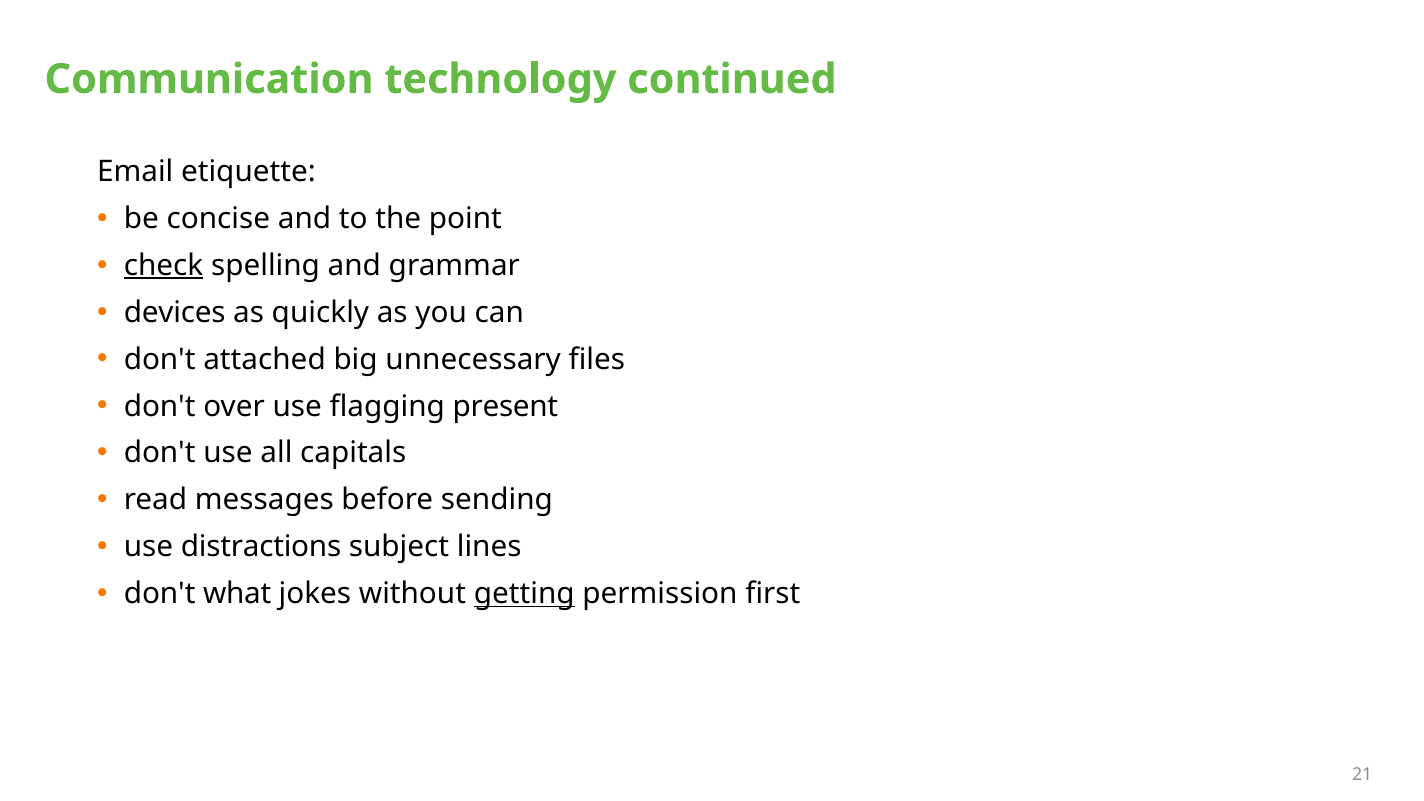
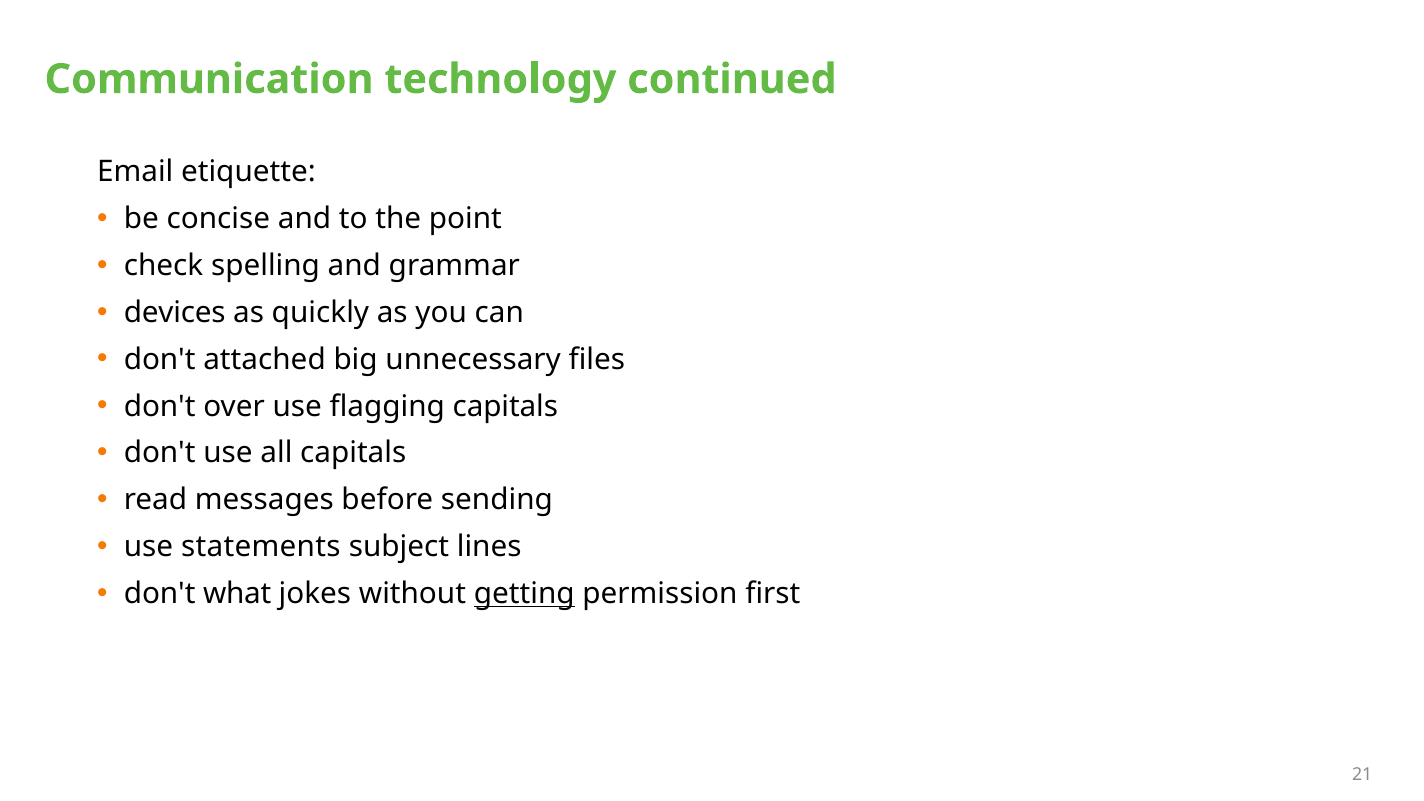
check underline: present -> none
flagging present: present -> capitals
distractions: distractions -> statements
